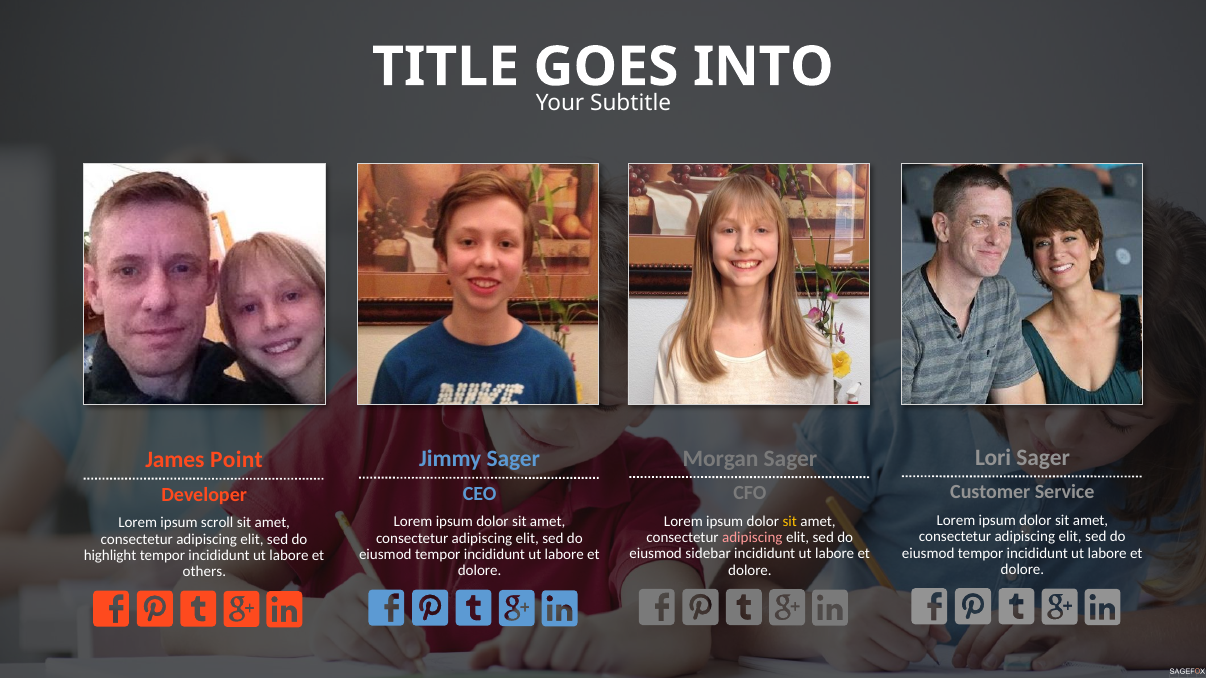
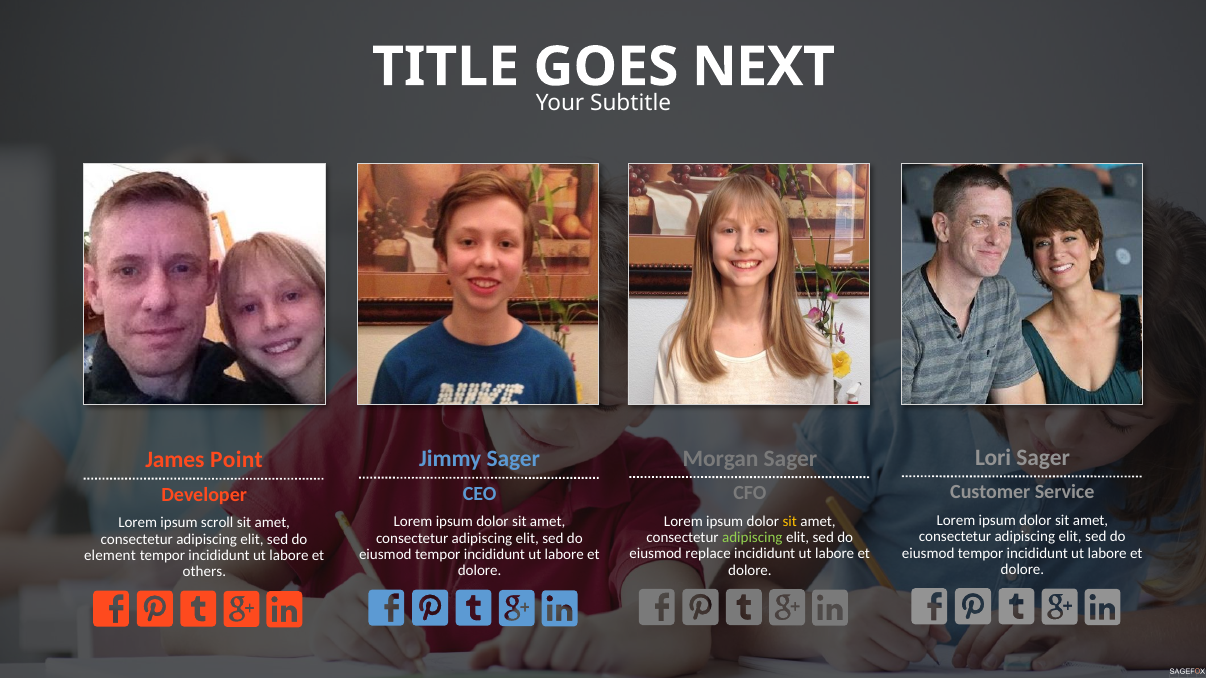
INTO: INTO -> NEXT
adipiscing at (752, 538) colour: pink -> light green
sidebar: sidebar -> replace
highlight: highlight -> element
